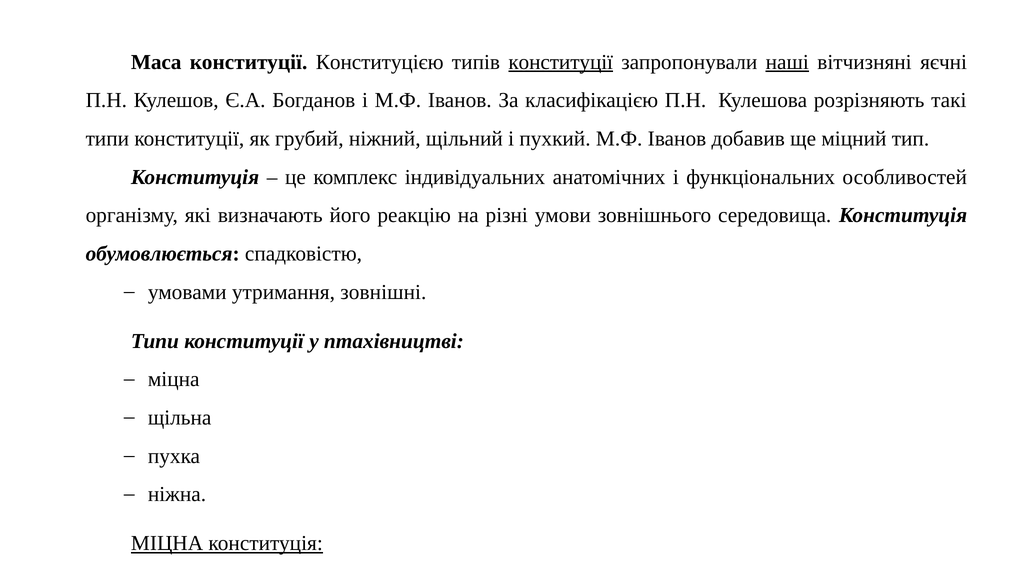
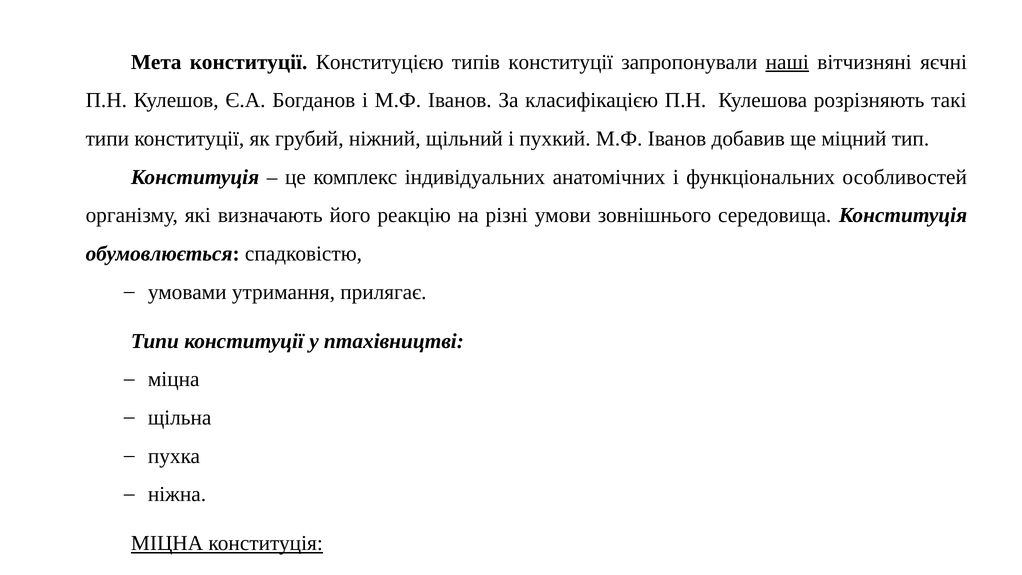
Маса: Маса -> Мета
конституції at (561, 62) underline: present -> none
зовнішні: зовнішні -> прилягає
